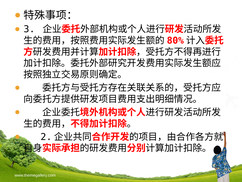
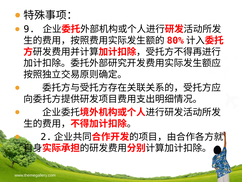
3: 3 -> 9
